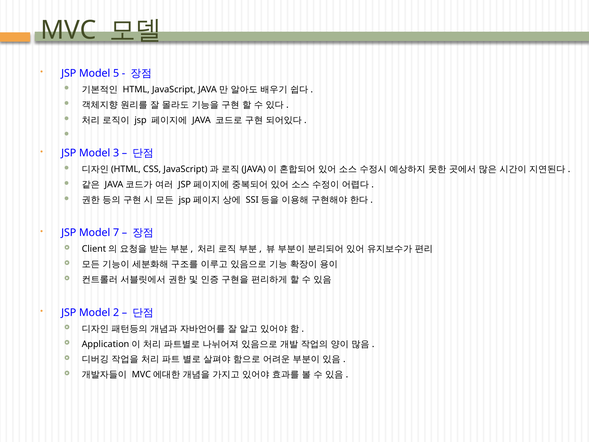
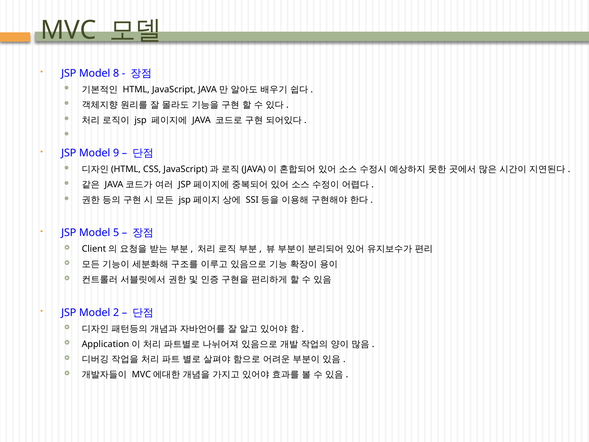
5: 5 -> 8
3: 3 -> 9
7: 7 -> 5
